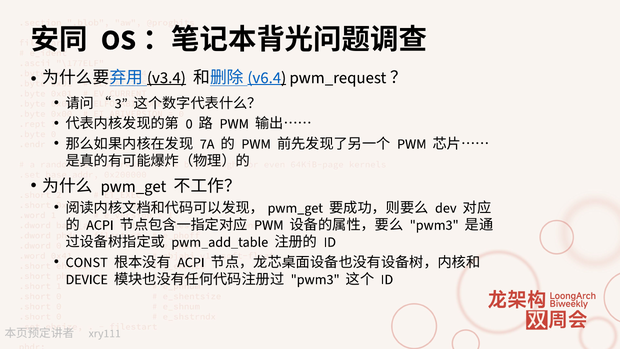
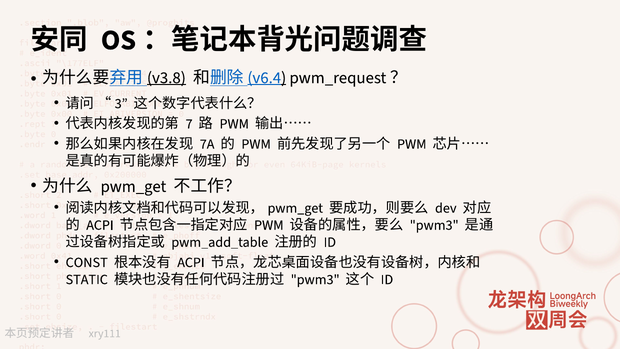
v3.4: v3.4 -> v3.8
0: 0 -> 7
DEVICE: DEVICE -> STATIC
